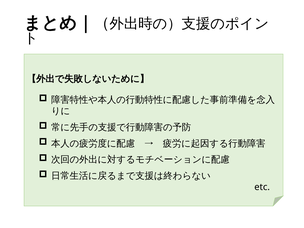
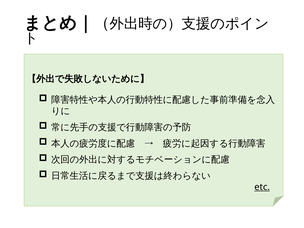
etc underline: none -> present
